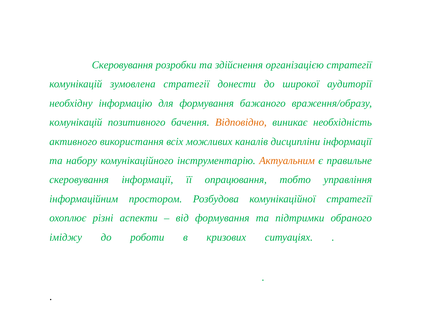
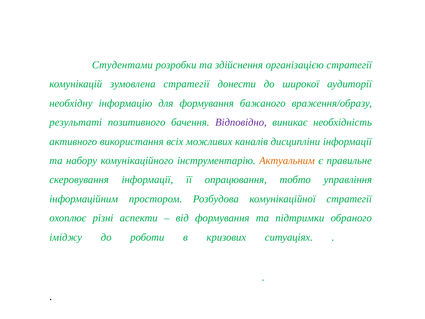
Скеровування at (122, 65): Скеровування -> Студентами
комунікацій at (76, 122): комунікацій -> результаті
Відповідно colour: orange -> purple
